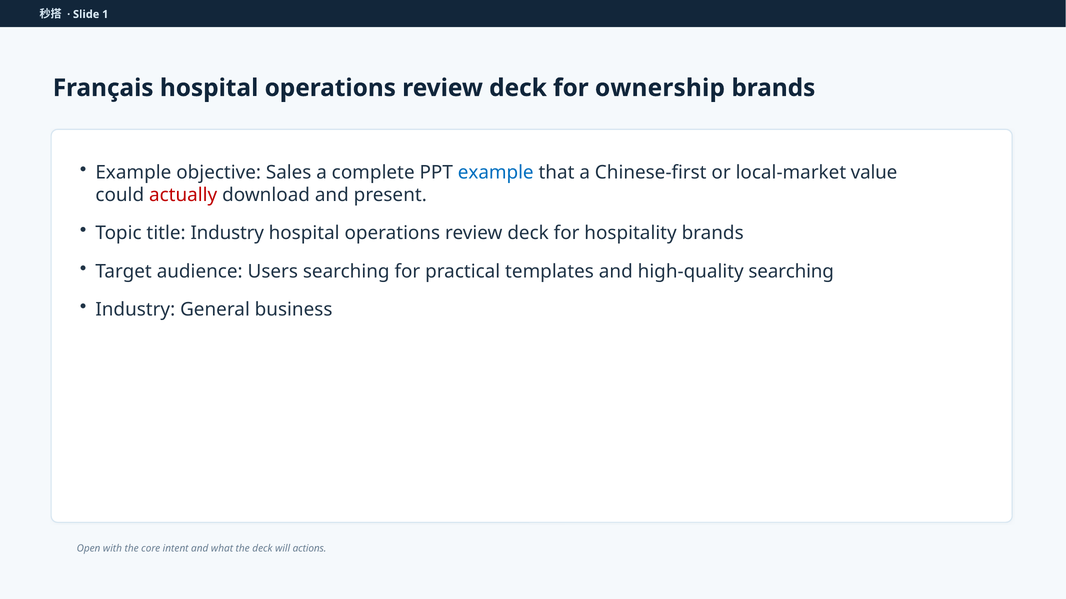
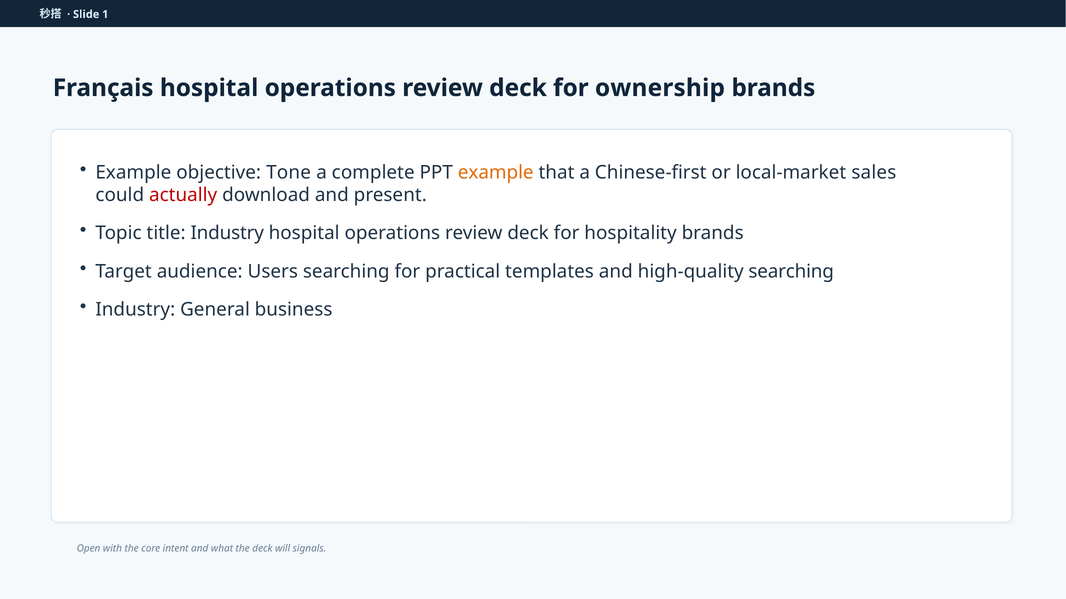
Sales: Sales -> Tone
example at (496, 173) colour: blue -> orange
value: value -> sales
actions: actions -> signals
